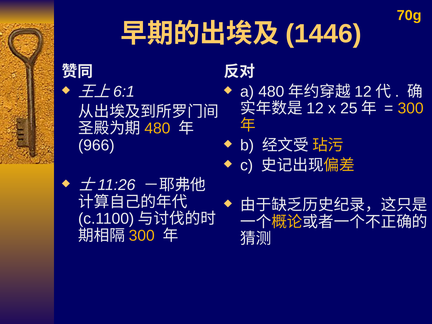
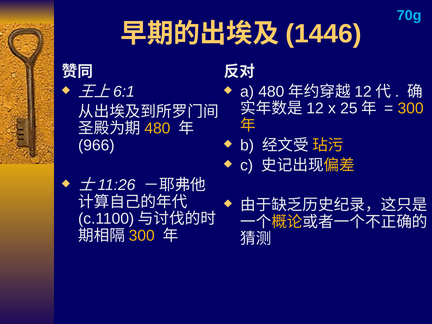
70g colour: yellow -> light blue
